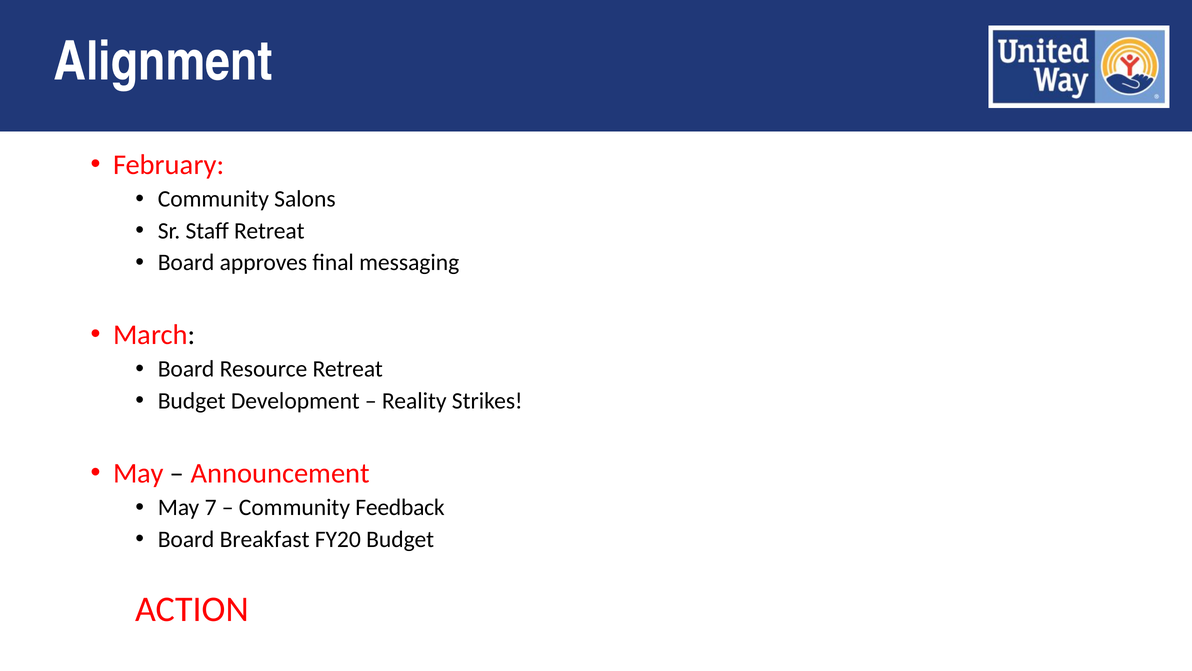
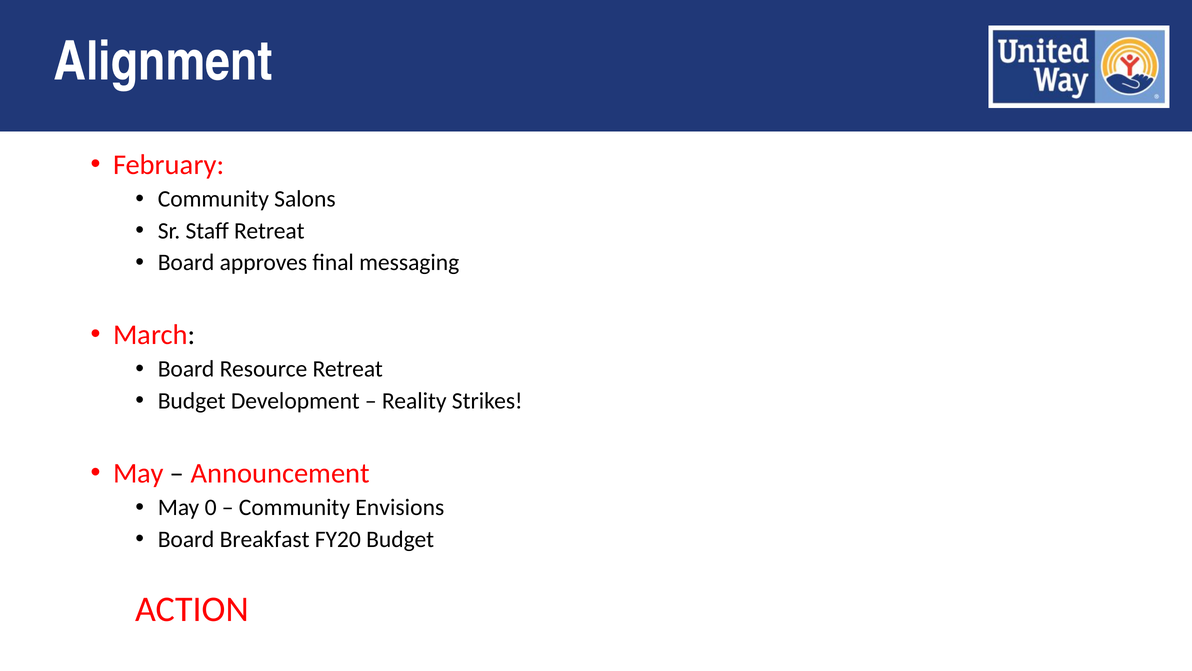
7: 7 -> 0
Feedback: Feedback -> Envisions
